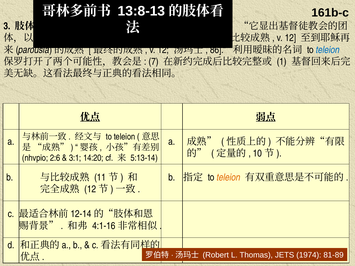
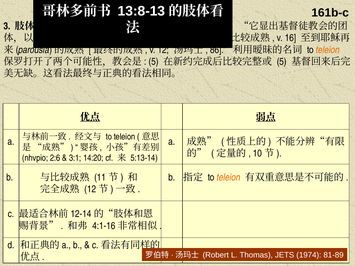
12 at (290, 38): 12 -> 16
teleion at (328, 50) colour: blue -> orange
7 at (154, 62): 7 -> 5
1 at (282, 62): 1 -> 5
